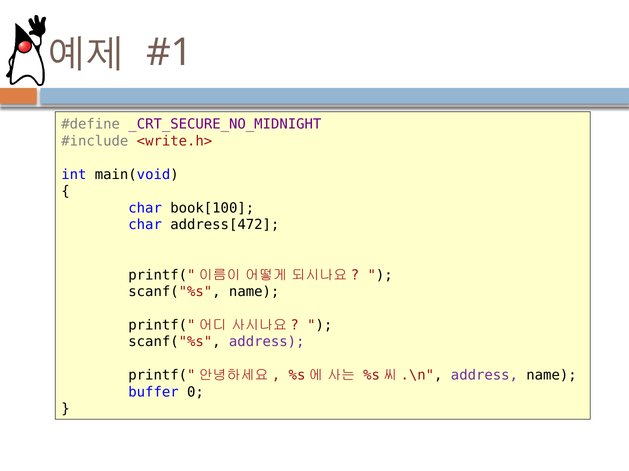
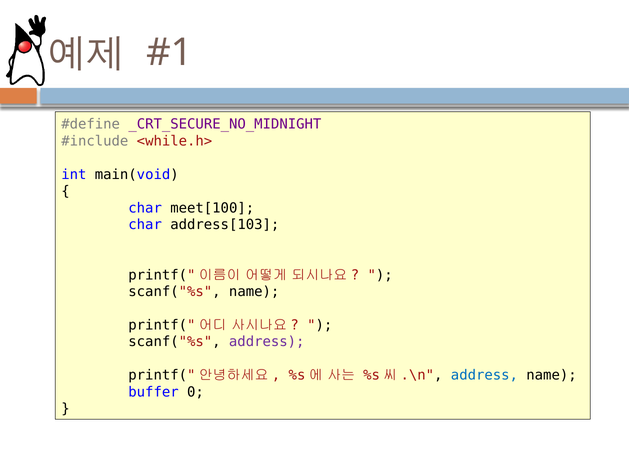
<write.h>: <write.h> -> <while.h>
book[100: book[100 -> meet[100
address[472: address[472 -> address[103
address at (484, 376) colour: purple -> blue
